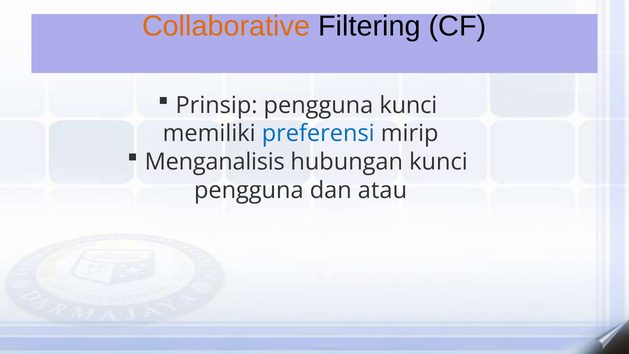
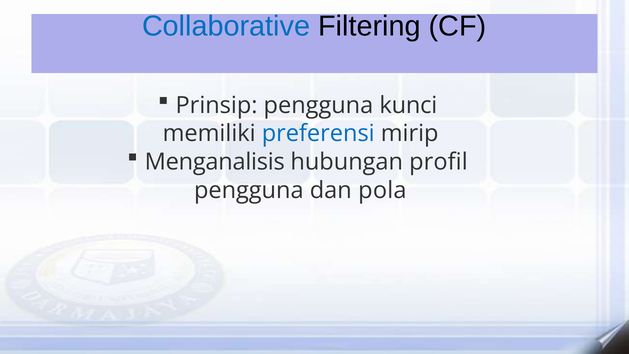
Collaborative colour: orange -> blue
hubungan kunci: kunci -> profil
atau: atau -> pola
